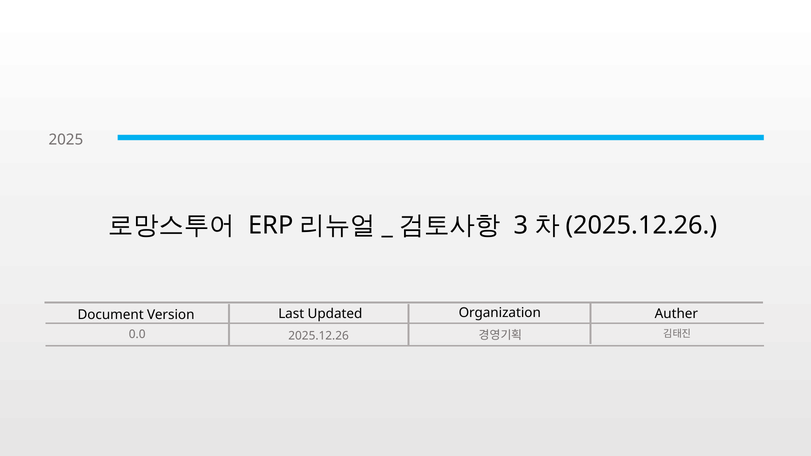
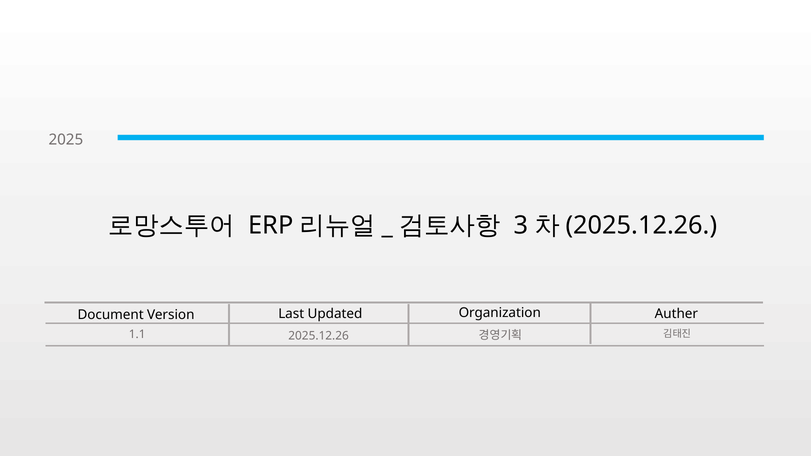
0.0: 0.0 -> 1.1
